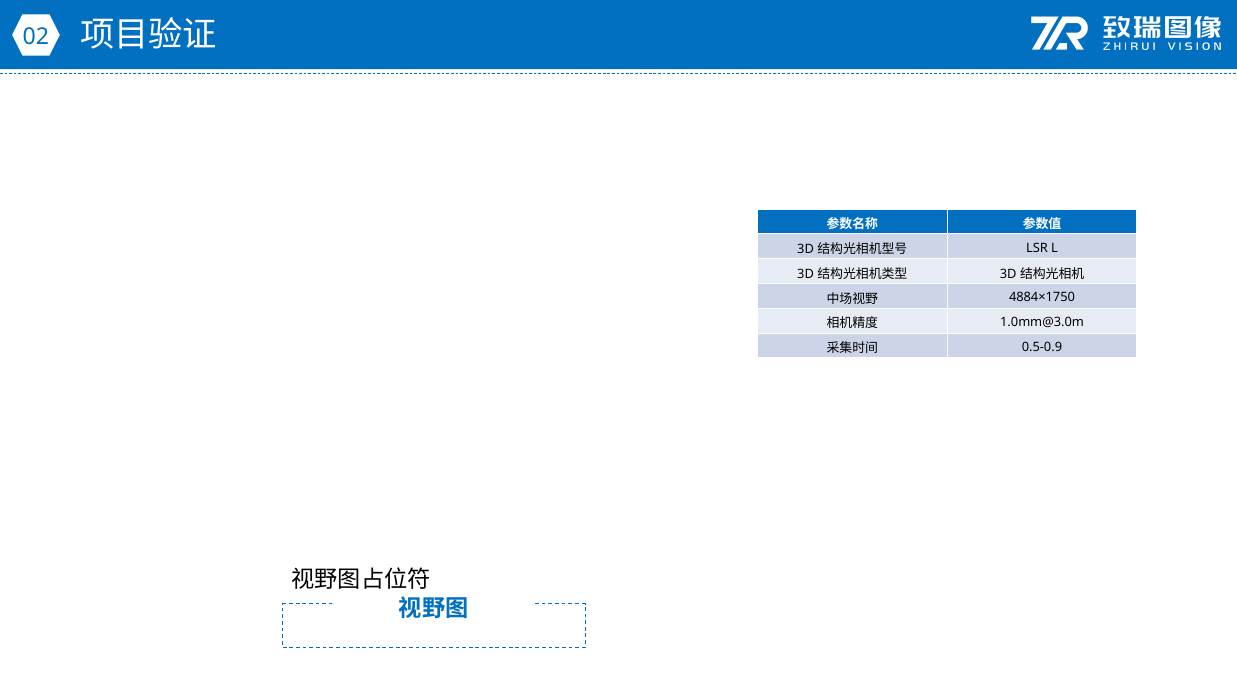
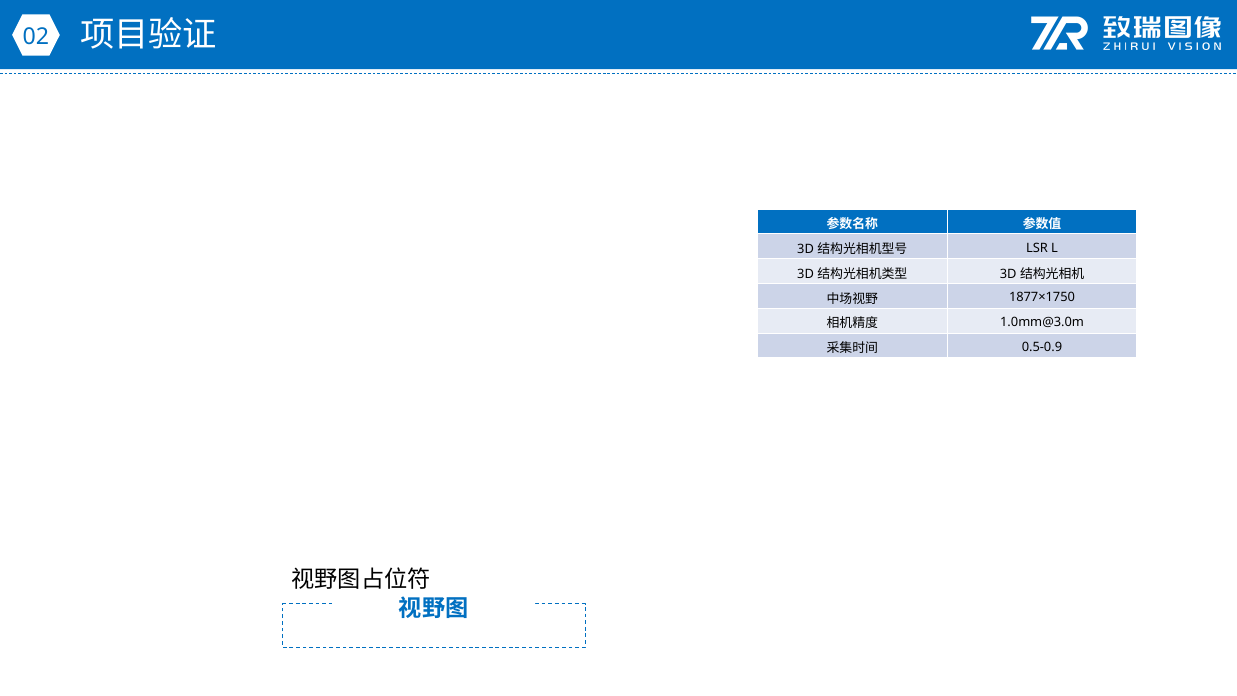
4884×1750: 4884×1750 -> 1877×1750
